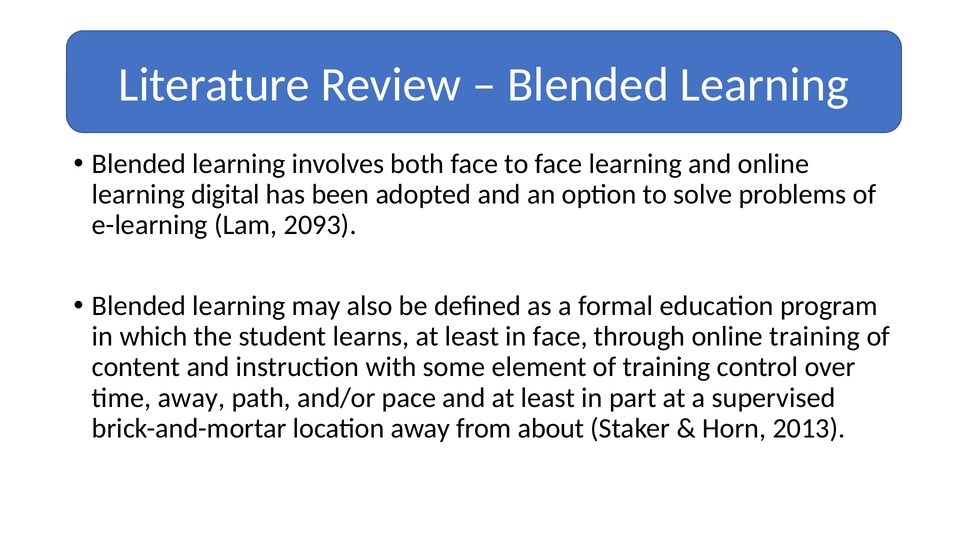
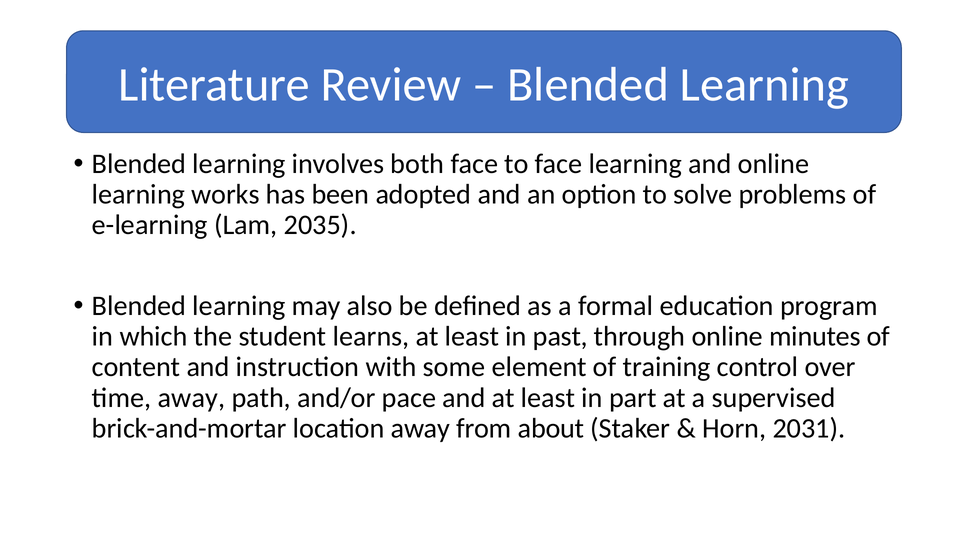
digital: digital -> works
2093: 2093 -> 2035
in face: face -> past
online training: training -> minutes
2013: 2013 -> 2031
